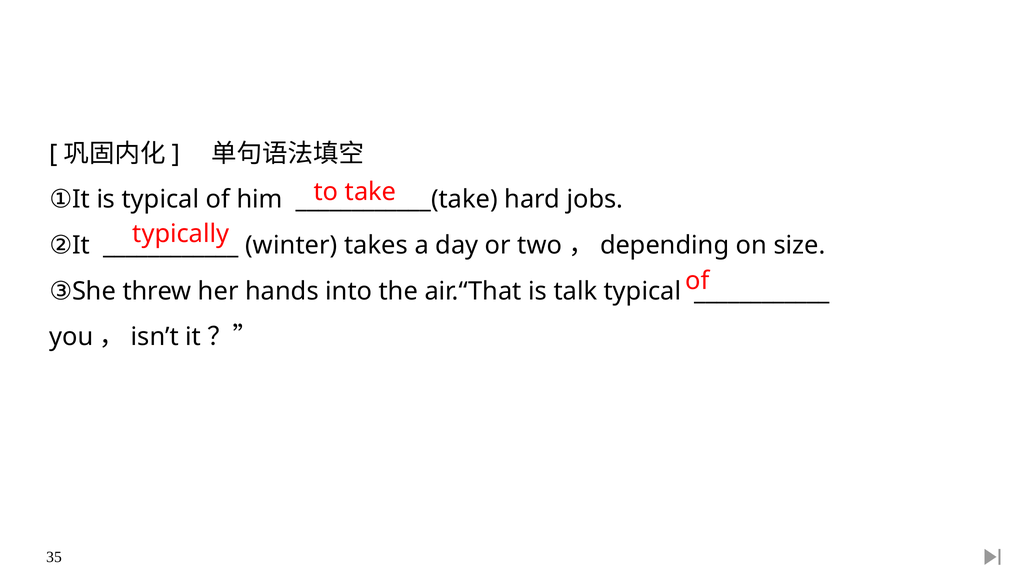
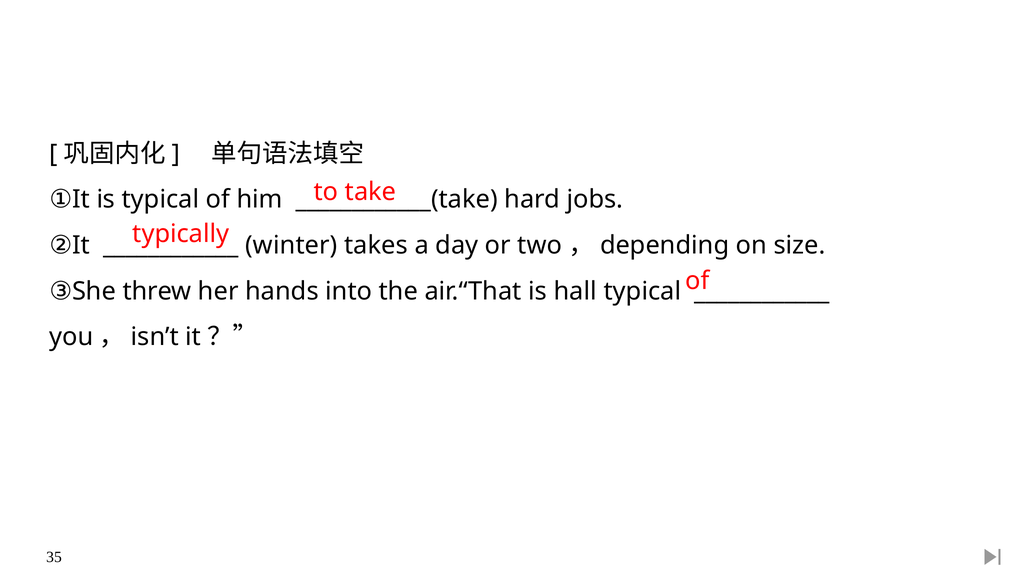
talk: talk -> hall
